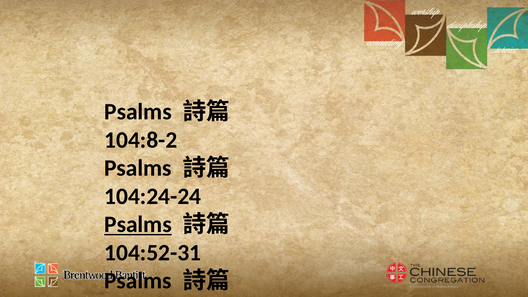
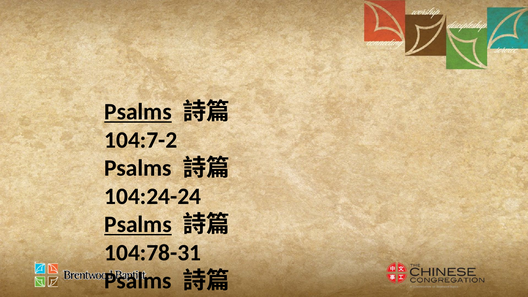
Psalms at (138, 112) underline: none -> present
104:8-2: 104:8-2 -> 104:7-2
104:52-31: 104:52-31 -> 104:78-31
